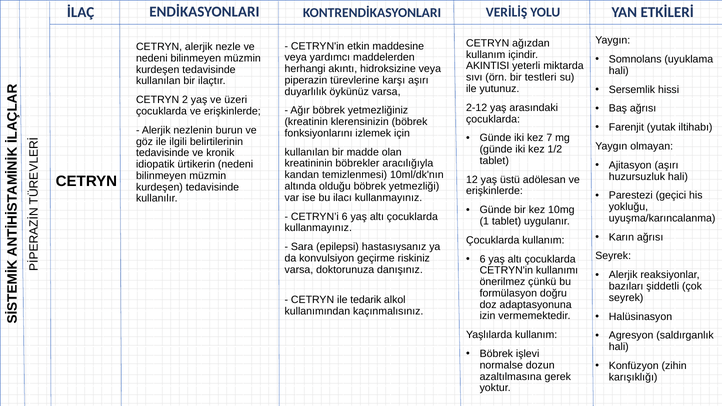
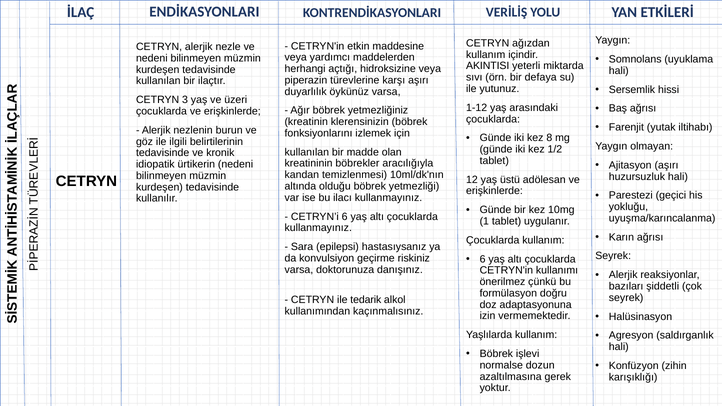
akıntı: akıntı -> açtığı
testleri: testleri -> defaya
2: 2 -> 3
2-12: 2-12 -> 1-12
7: 7 -> 8
